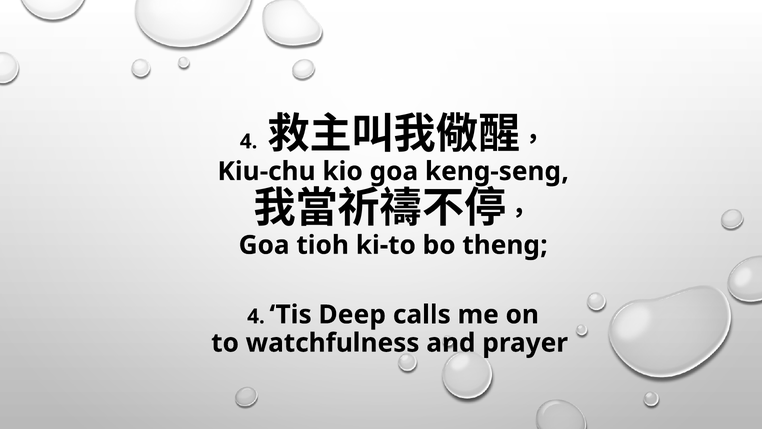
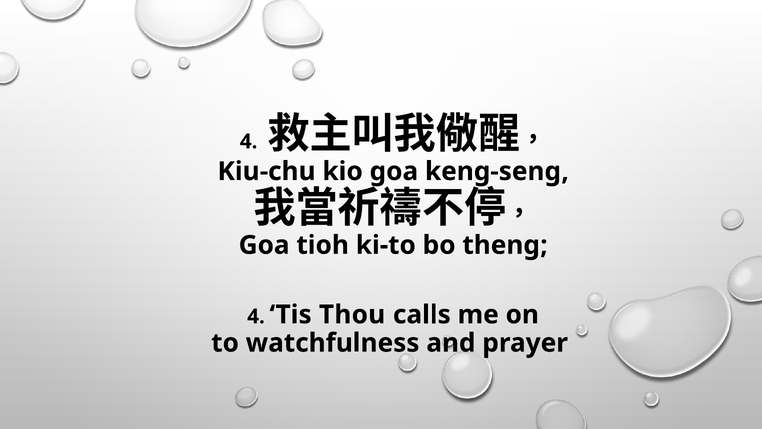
Deep: Deep -> Thou
